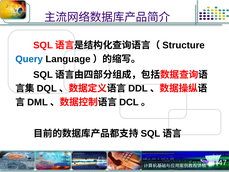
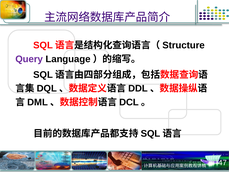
Query colour: blue -> purple
